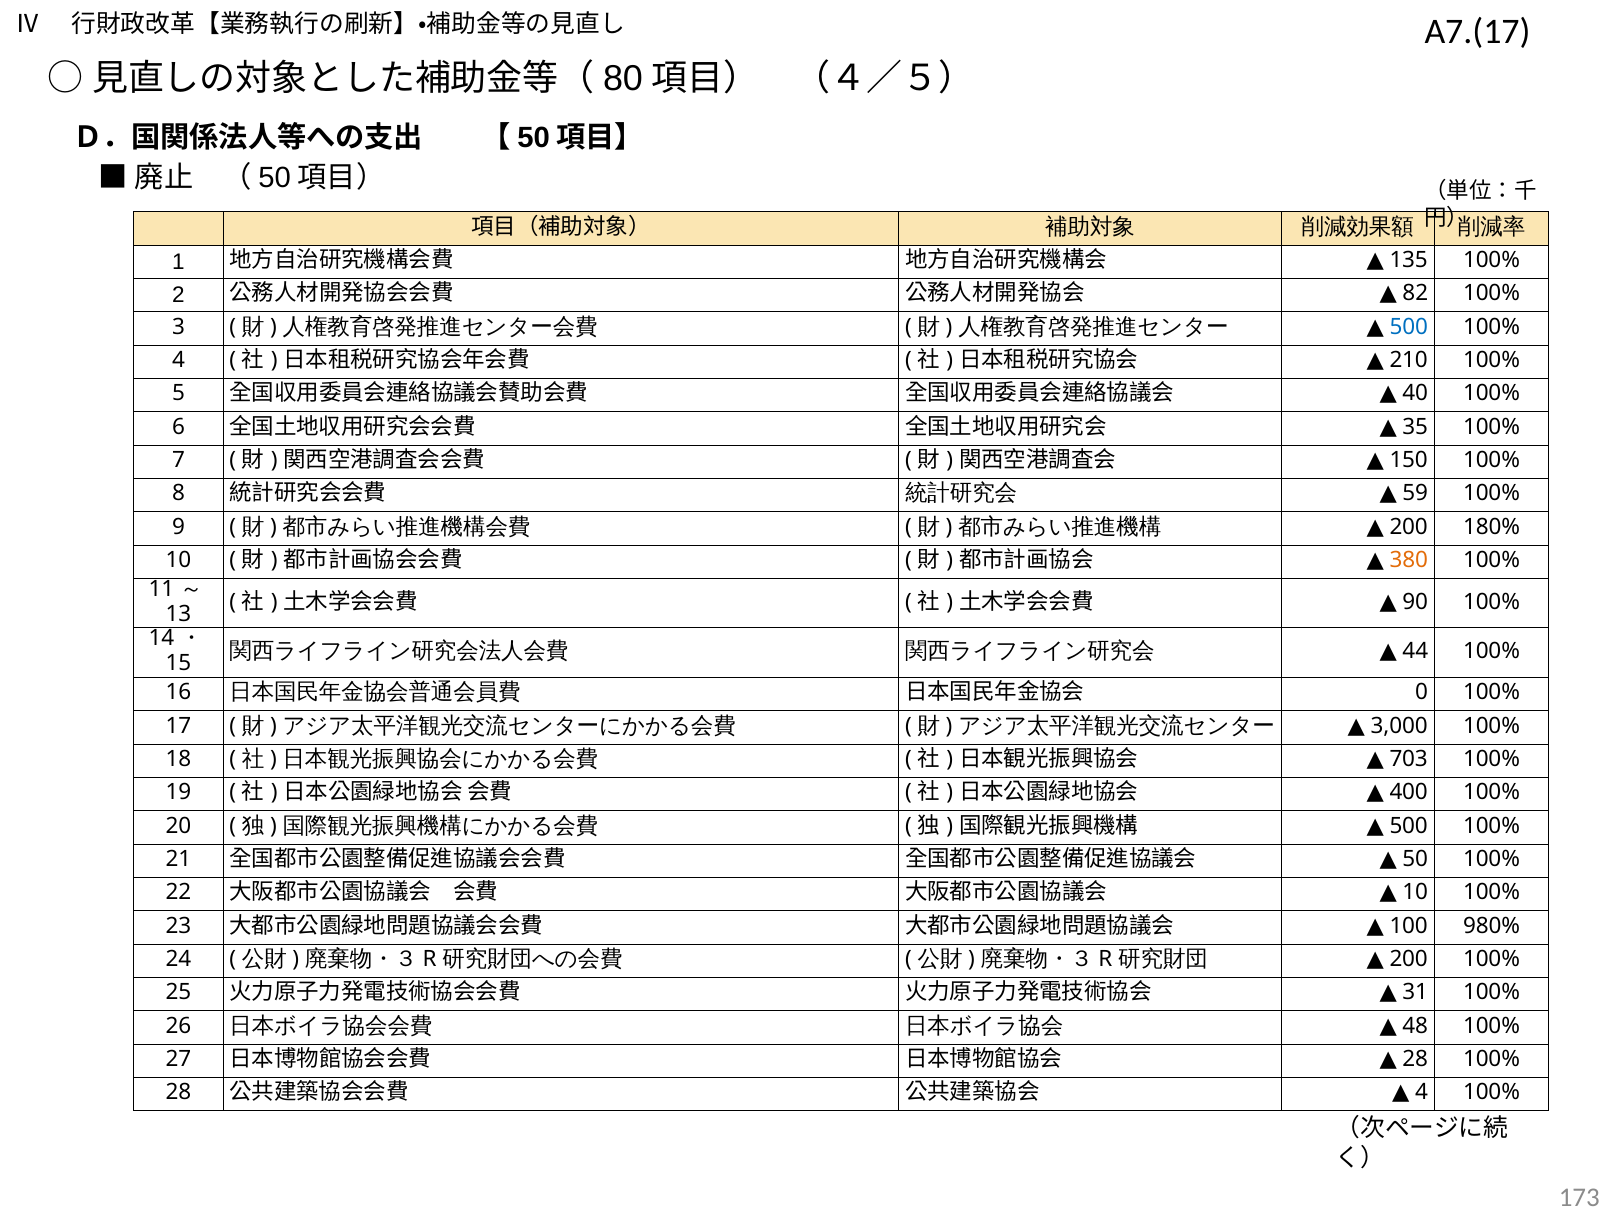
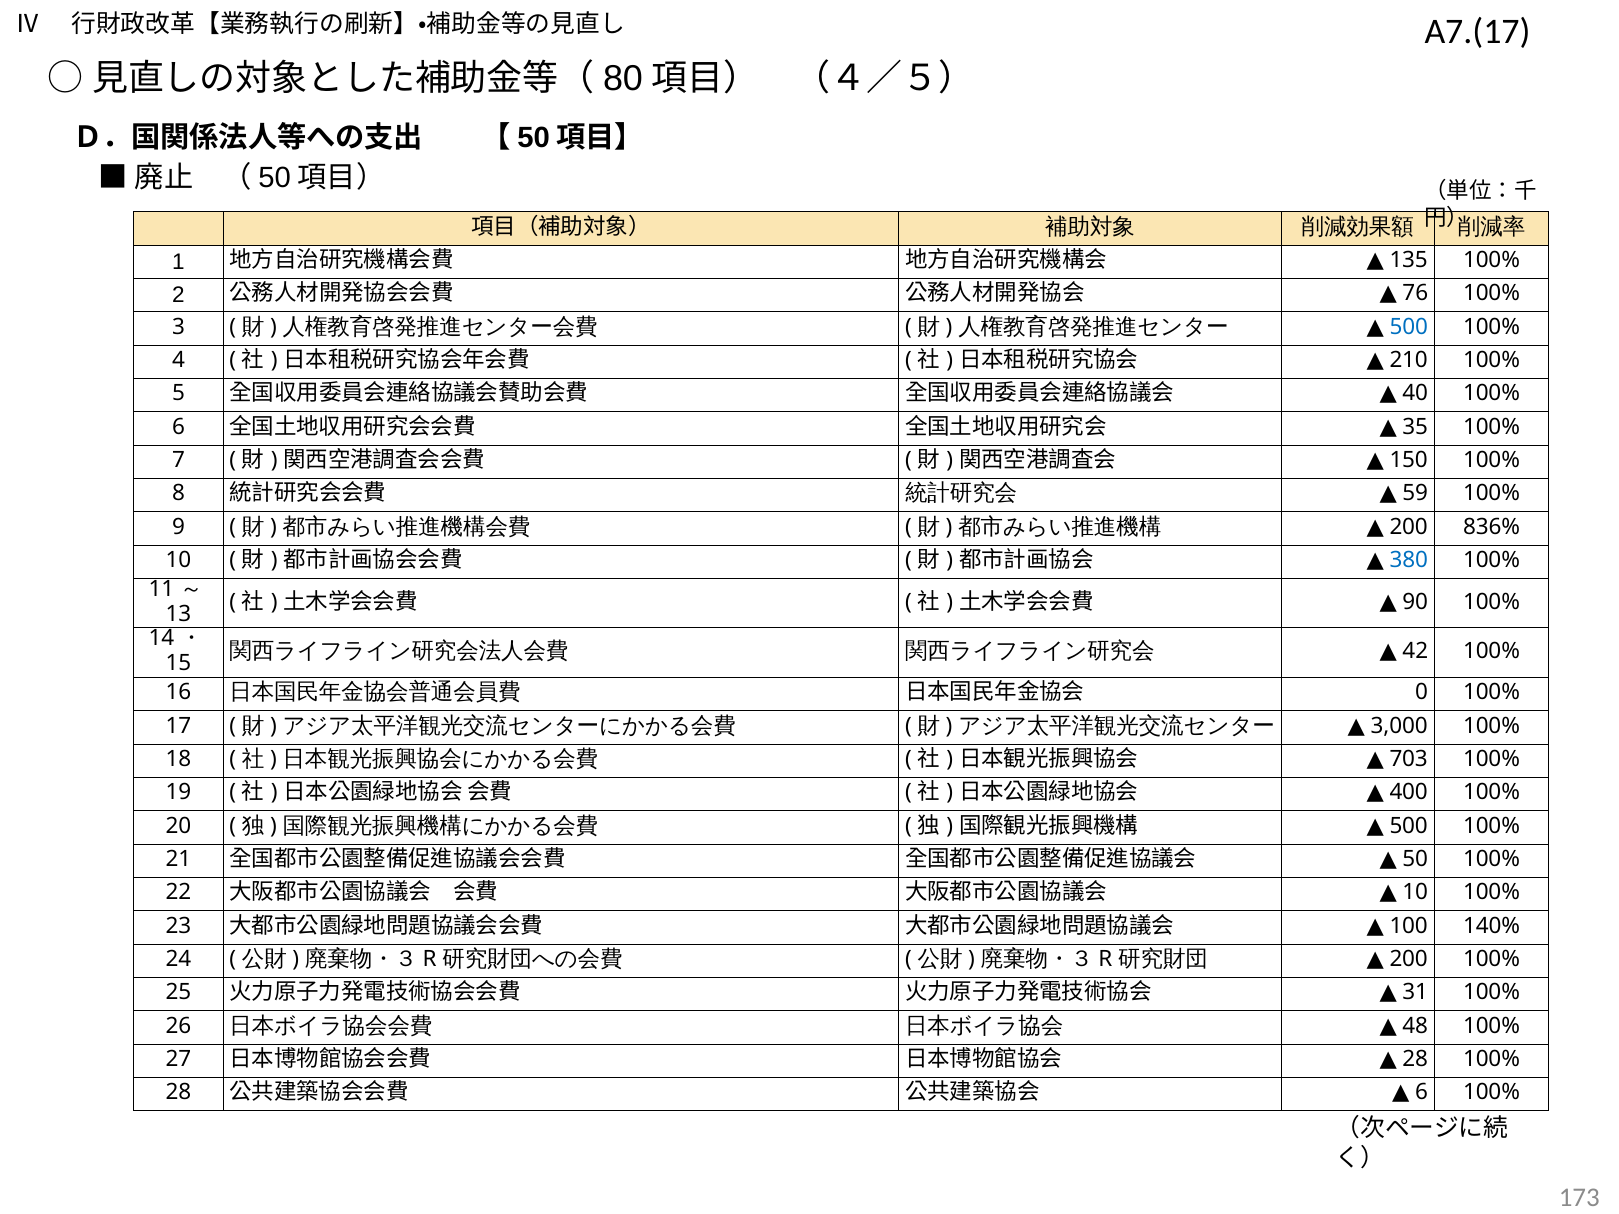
82: 82 -> 76
180%: 180% -> 836%
380 colour: orange -> blue
44: 44 -> 42
980%: 980% -> 140%
4 at (1422, 1093): 4 -> 6
